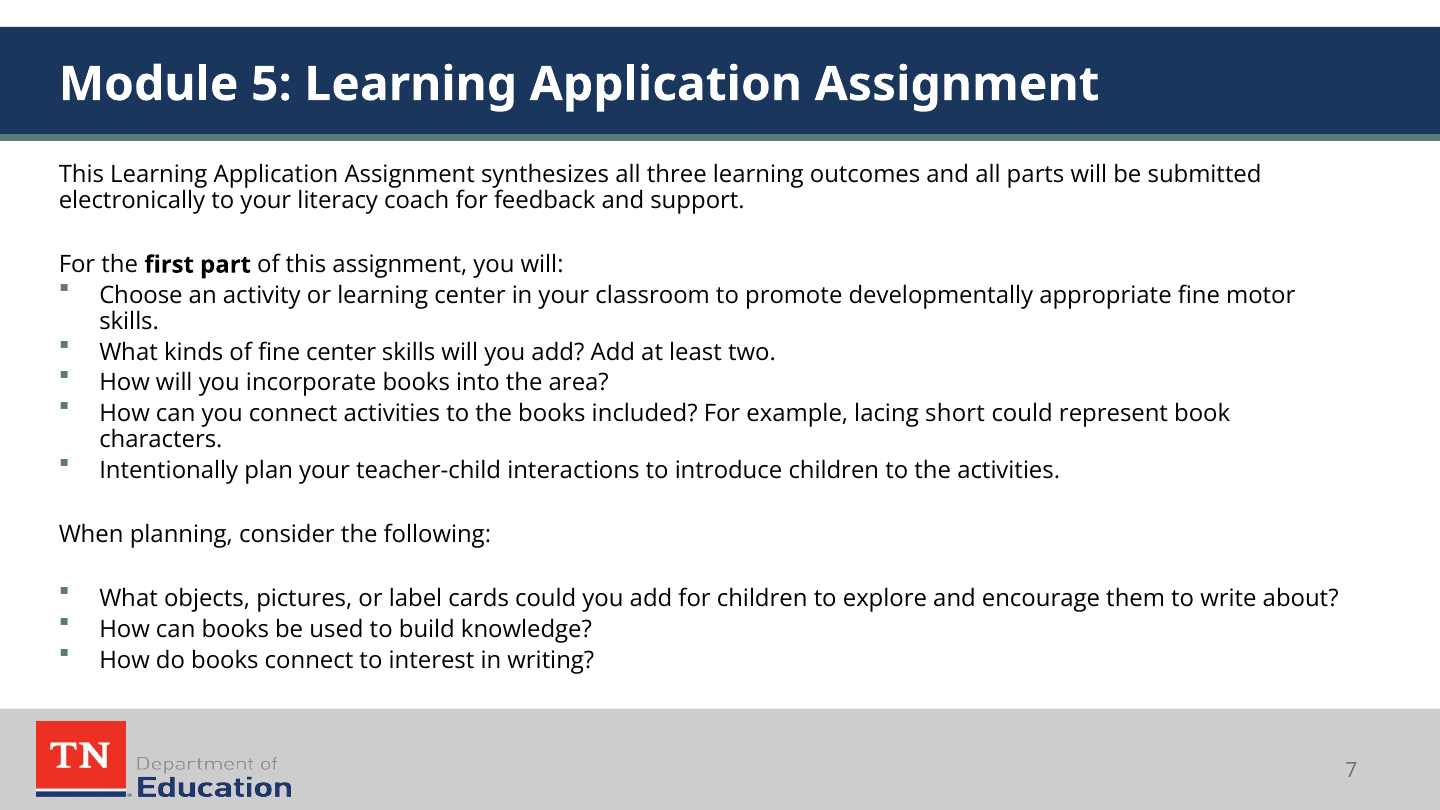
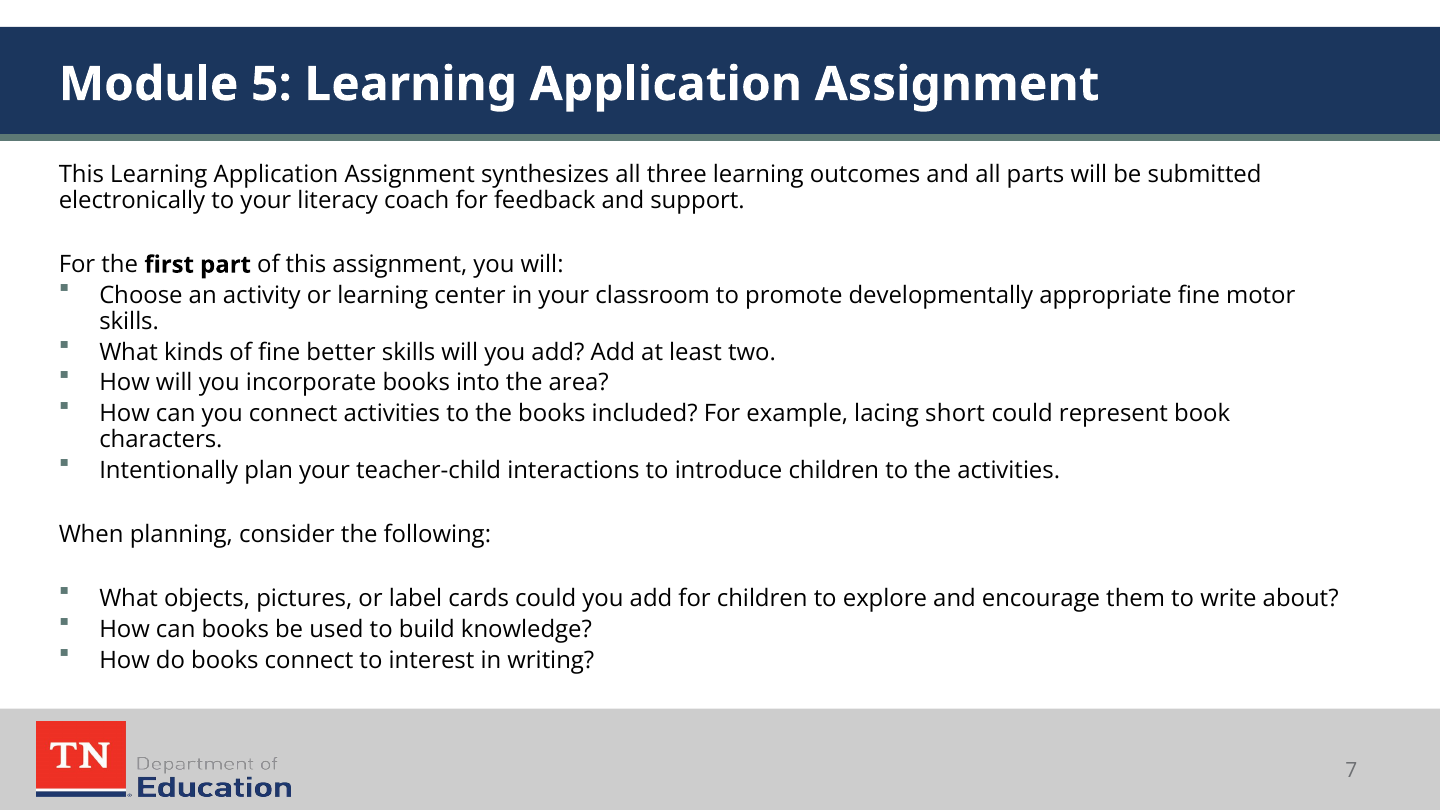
fine center: center -> better
